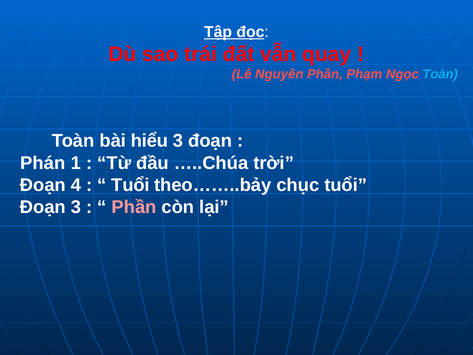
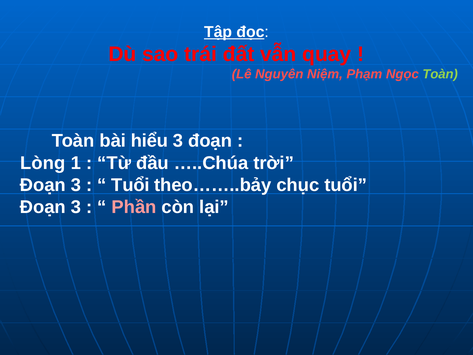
Nguyên Phần: Phần -> Niệm
Toàn at (440, 74) colour: light blue -> light green
Phán: Phán -> Lòng
4 at (76, 185): 4 -> 3
